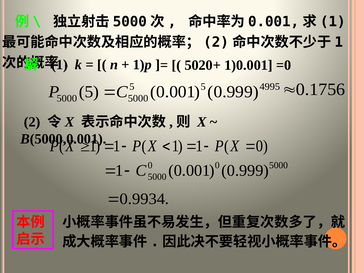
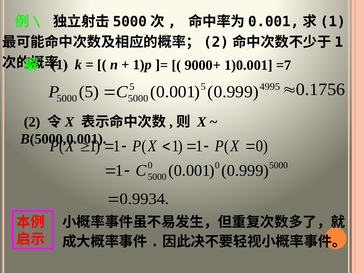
5020+: 5020+ -> 9000+
=0: =0 -> =7
